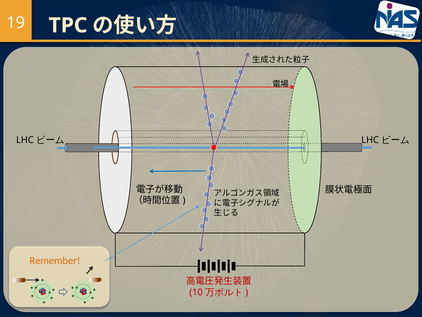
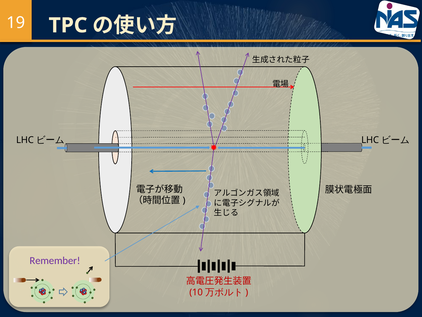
Remember colour: orange -> purple
